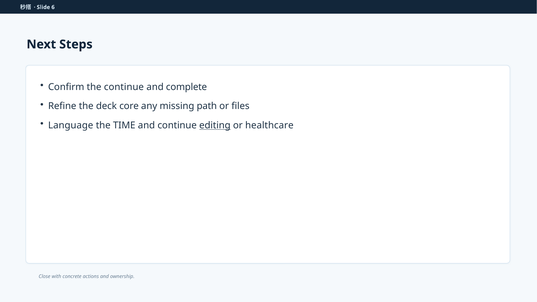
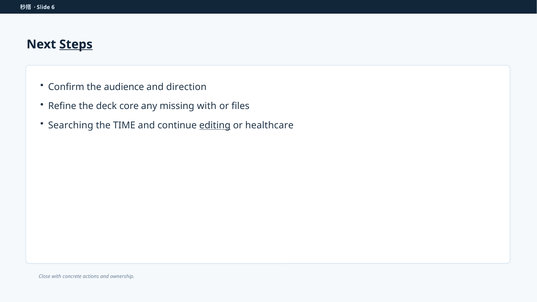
Steps underline: none -> present
the continue: continue -> audience
complete: complete -> direction
missing path: path -> with
Language: Language -> Searching
